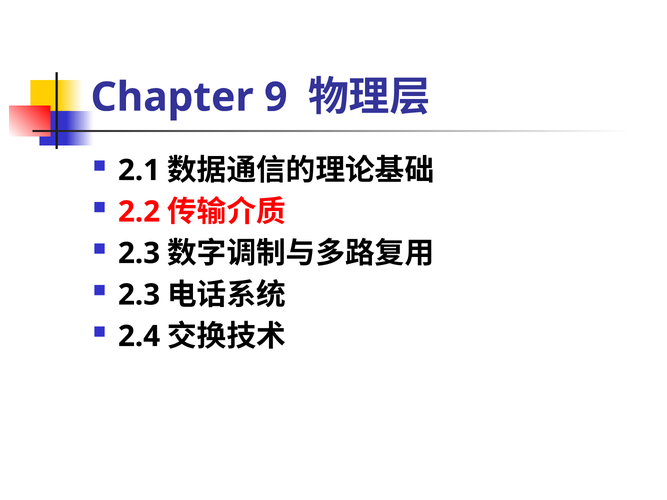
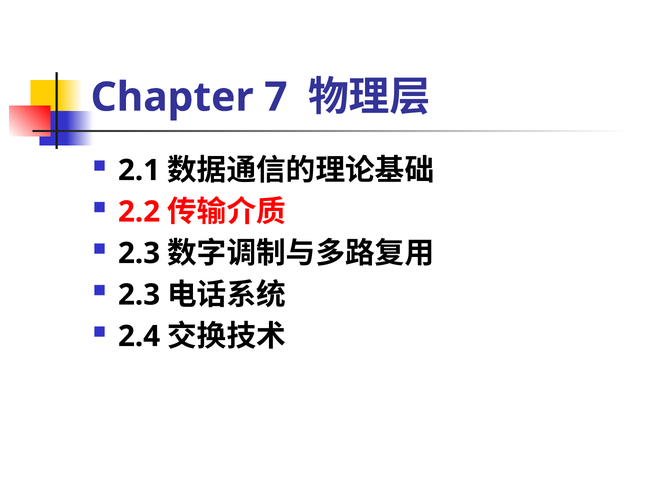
9: 9 -> 7
